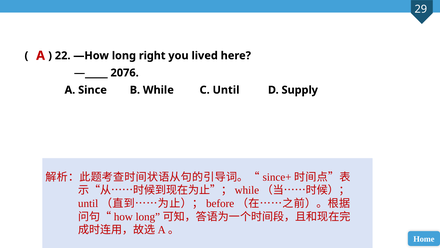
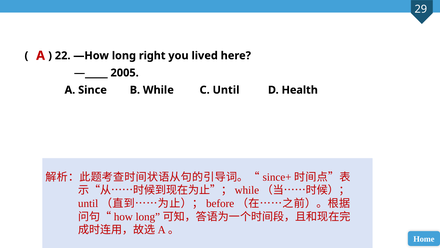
2076: 2076 -> 2005
Supply: Supply -> Health
